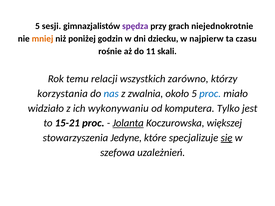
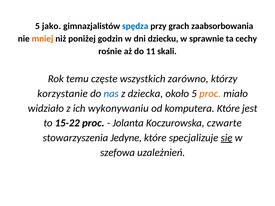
sesji: sesji -> jako
spędza colour: purple -> blue
niejednokrotnie: niejednokrotnie -> zaabsorbowania
najpierw: najpierw -> sprawnie
czasu: czasu -> cechy
relacji: relacji -> częste
korzystania: korzystania -> korzystanie
zwalnia: zwalnia -> dziecka
proc at (210, 94) colour: blue -> orange
komputera Tylko: Tylko -> Które
15-21: 15-21 -> 15-22
Jolanta underline: present -> none
większej: większej -> czwarte
